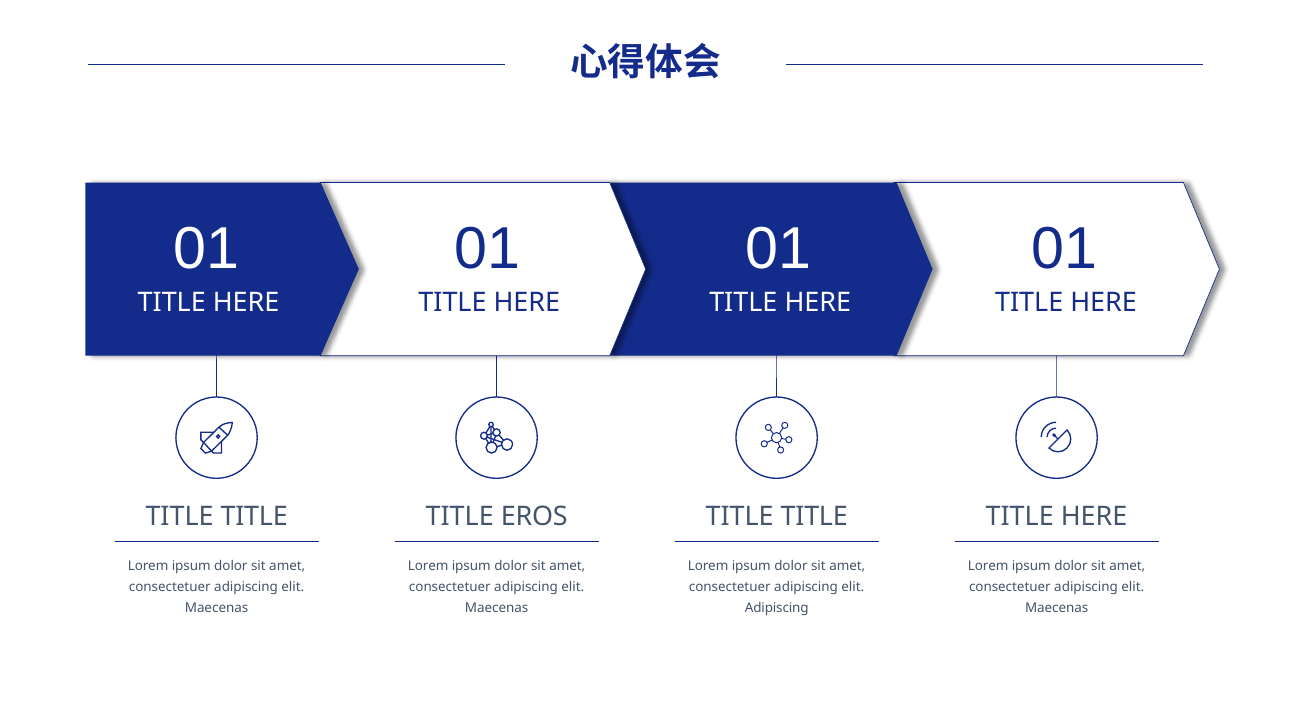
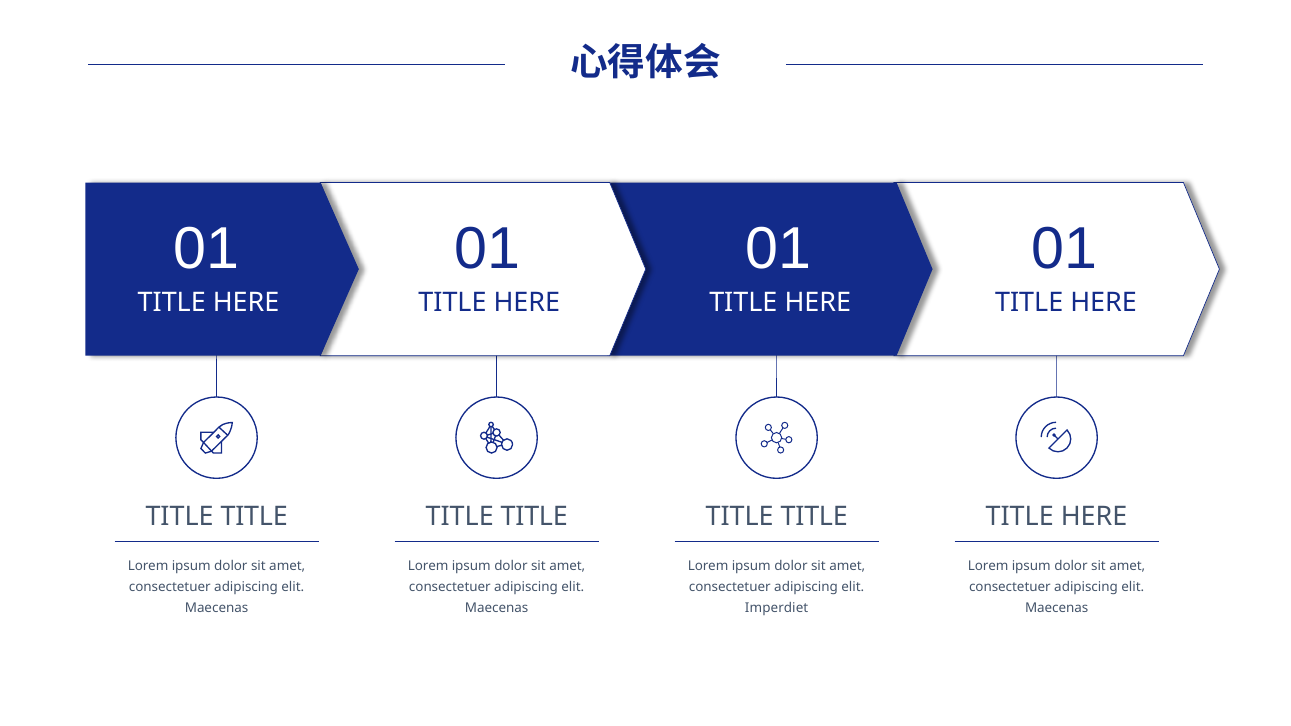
EROS at (534, 516): EROS -> TITLE
Adipiscing at (777, 609): Adipiscing -> Imperdiet
